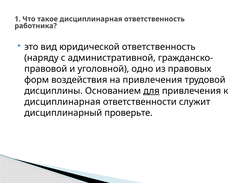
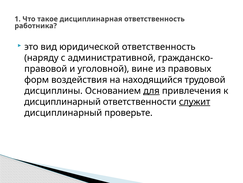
одно: одно -> вине
на привлечения: привлечения -> находящийся
дисциплинарная at (62, 101): дисциплинарная -> дисциплинарный
служит underline: none -> present
